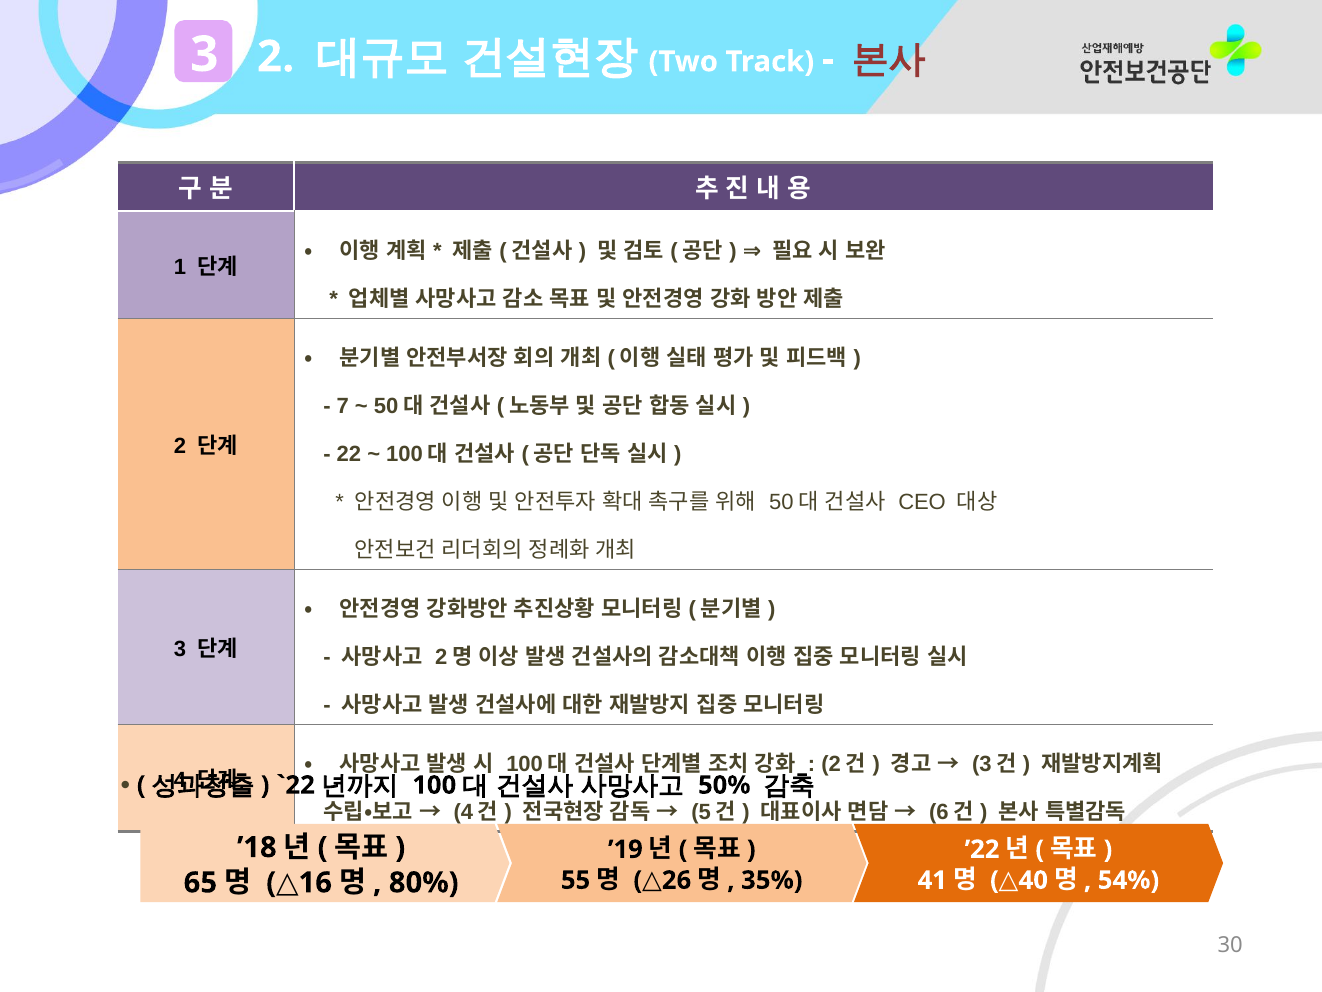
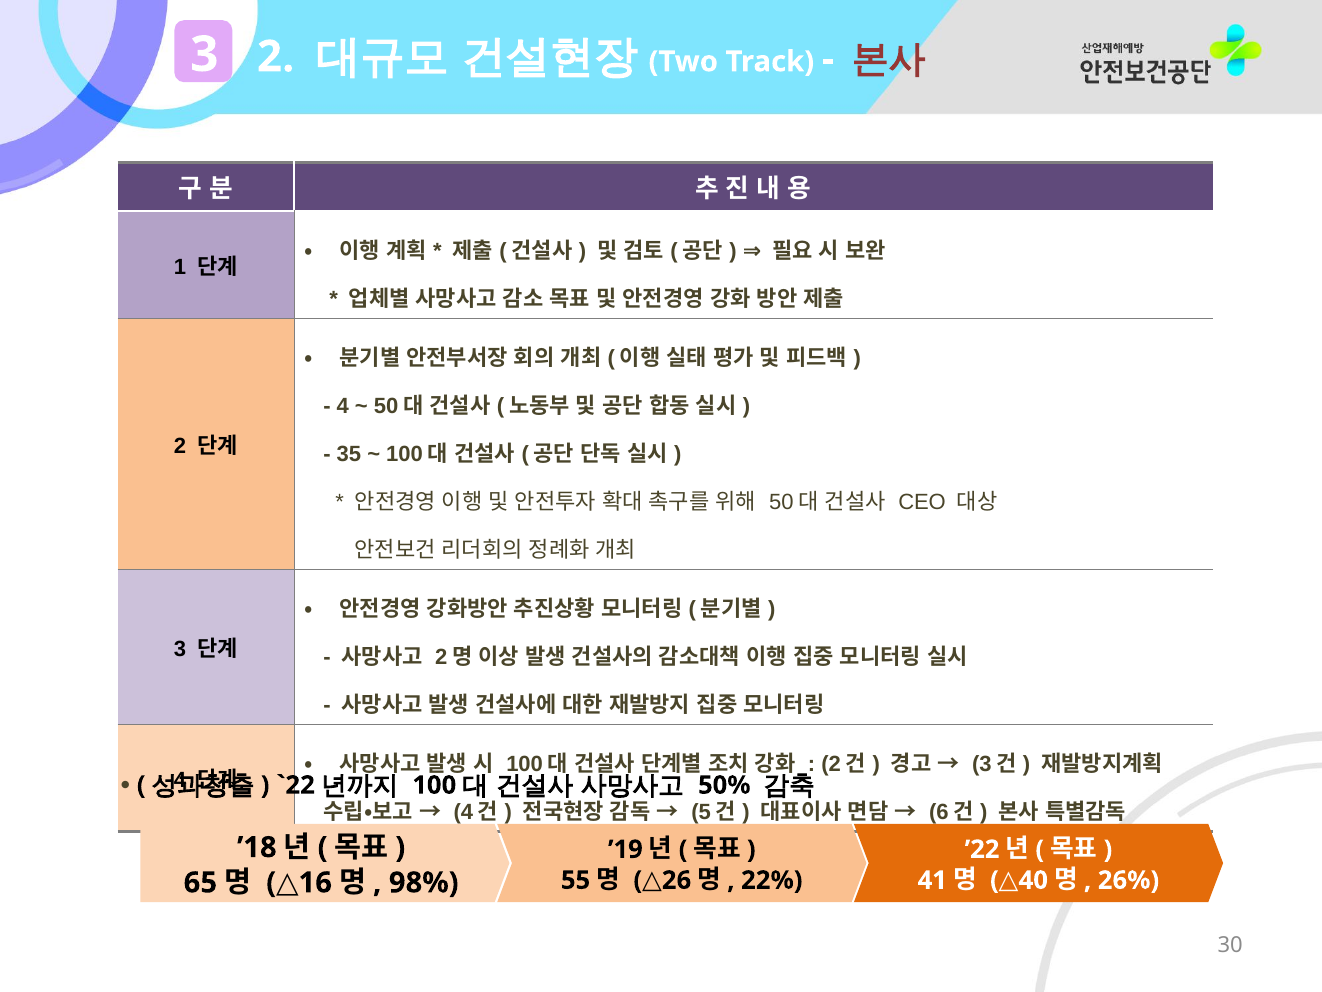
7 at (343, 406): 7 -> 4
22: 22 -> 35
35%: 35% -> 22%
54%: 54% -> 26%
80%: 80% -> 98%
